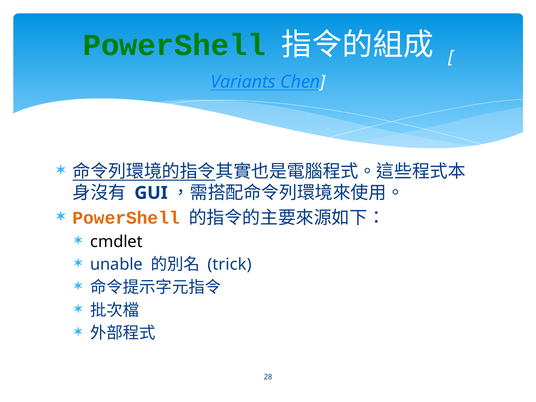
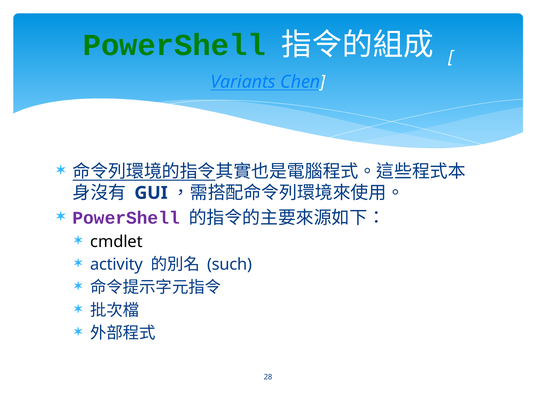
PowerShell at (126, 218) colour: orange -> purple
unable: unable -> activity
trick: trick -> such
